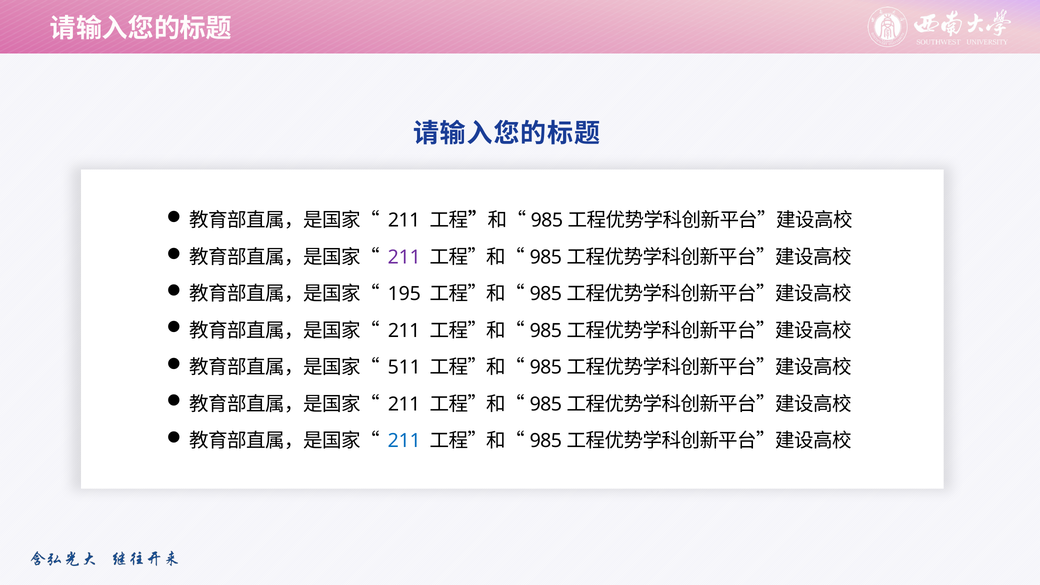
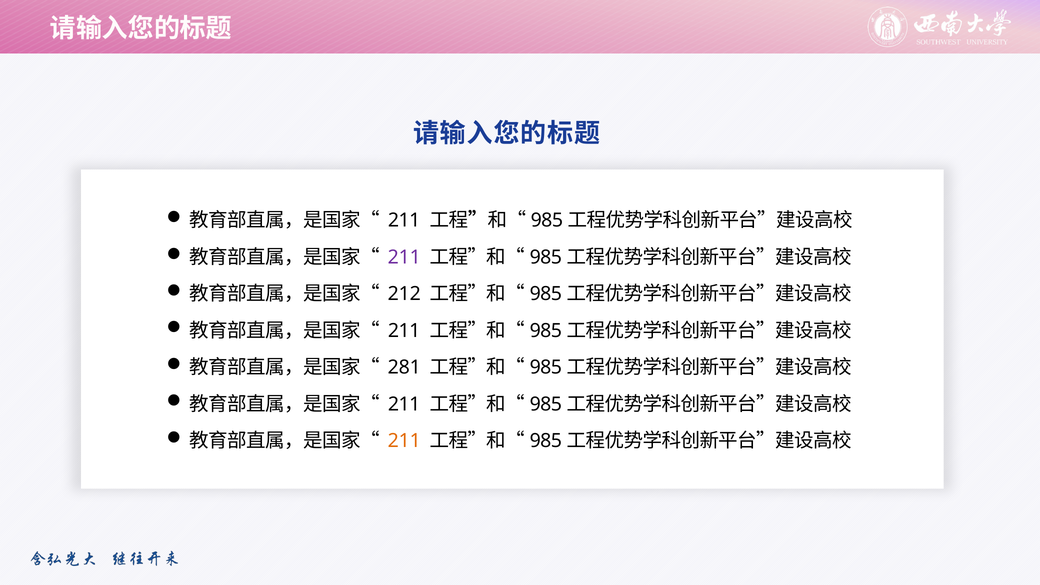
195: 195 -> 212
511: 511 -> 281
211 at (404, 441) colour: blue -> orange
